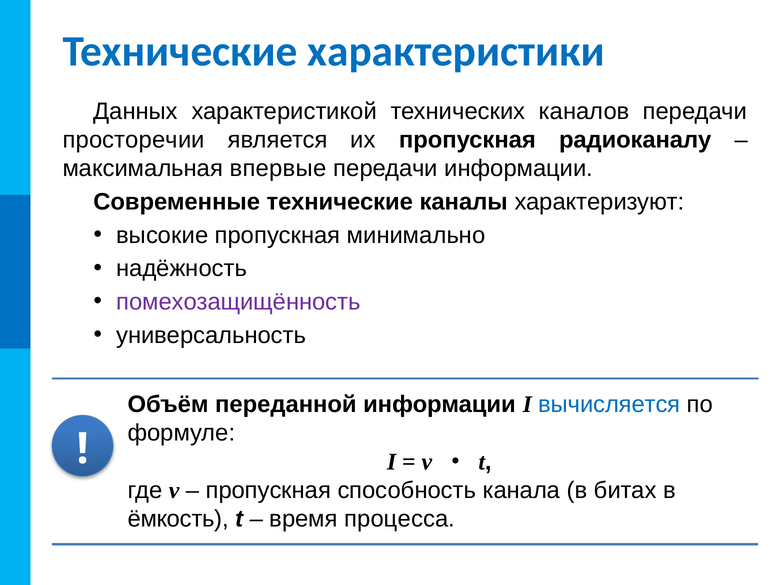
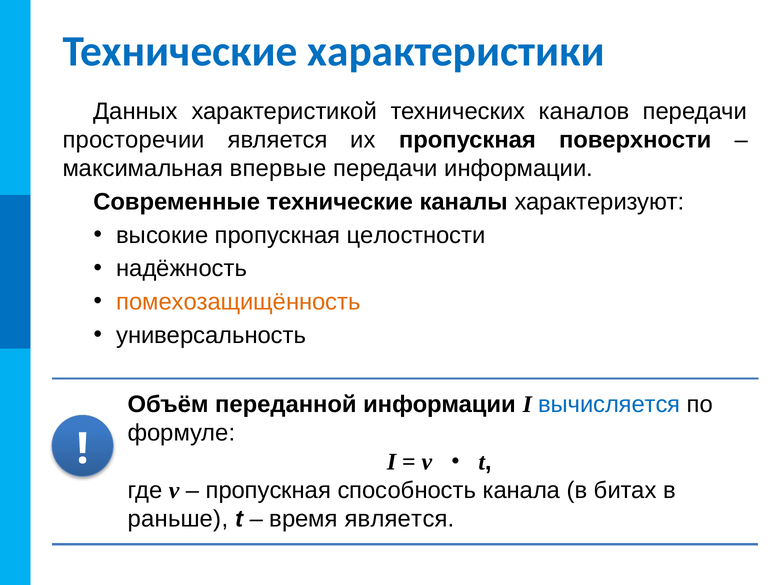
радиоканалу: радиоканалу -> поверхности
минимально: минимально -> целостности
помехозащищённость colour: purple -> orange
ёмкость: ёмкость -> раньше
время процесса: процесса -> является
